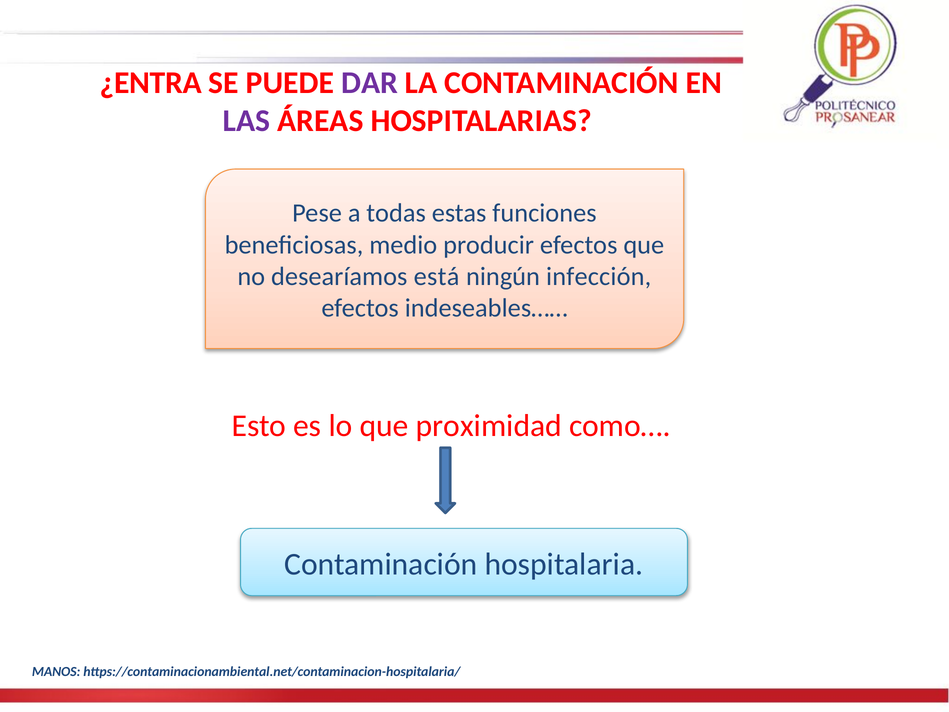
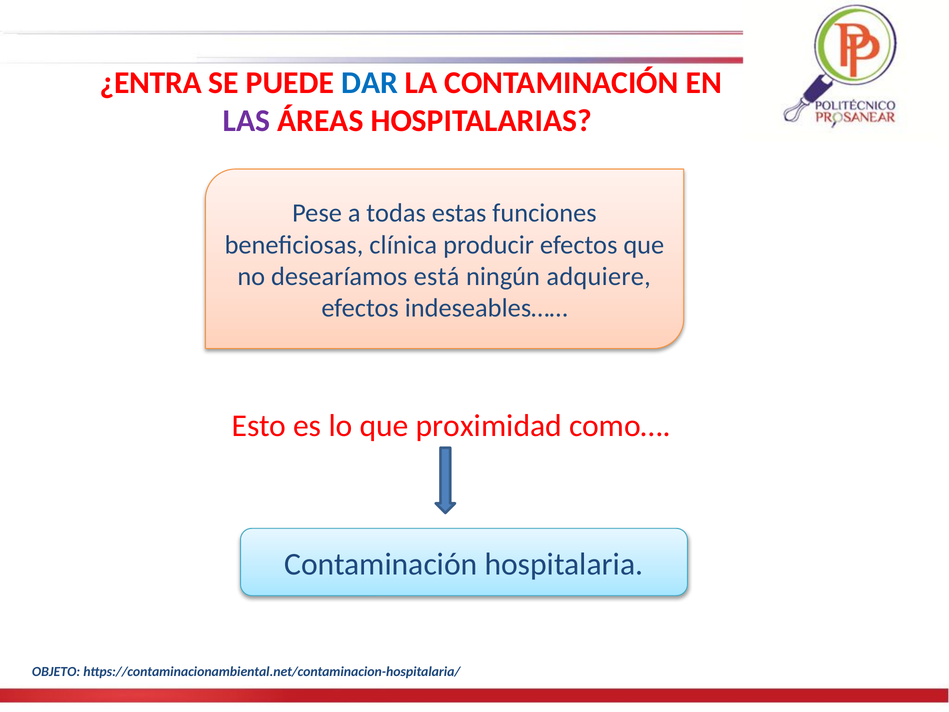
DAR colour: purple -> blue
medio: medio -> clínica
infección: infección -> adquiere
MANOS: MANOS -> OBJETO
